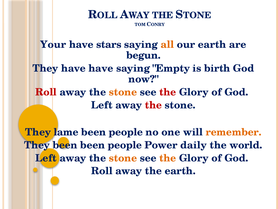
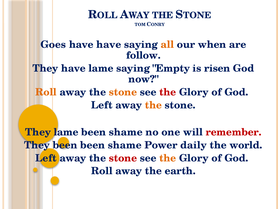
Your: Your -> Goes
have stars: stars -> have
our earth: earth -> when
begun: begun -> follow
have have: have -> lame
birth: birth -> risen
Roll at (46, 92) colour: red -> orange
the at (153, 105) colour: red -> orange
people at (126, 132): people -> shame
remember colour: orange -> red
people at (125, 145): people -> shame
stone at (123, 158) colour: orange -> red
